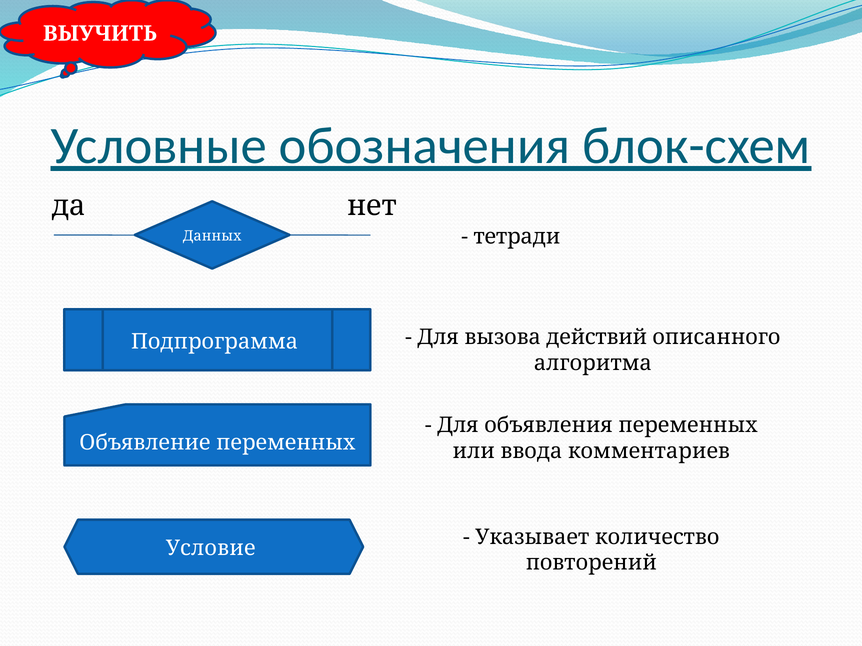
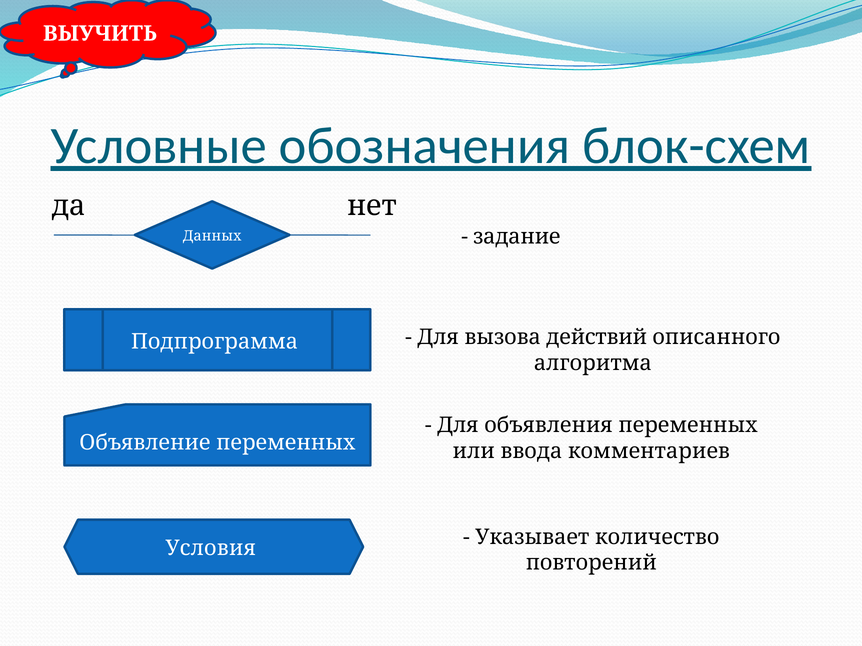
тетради: тетради -> задание
Условие: Условие -> Условия
